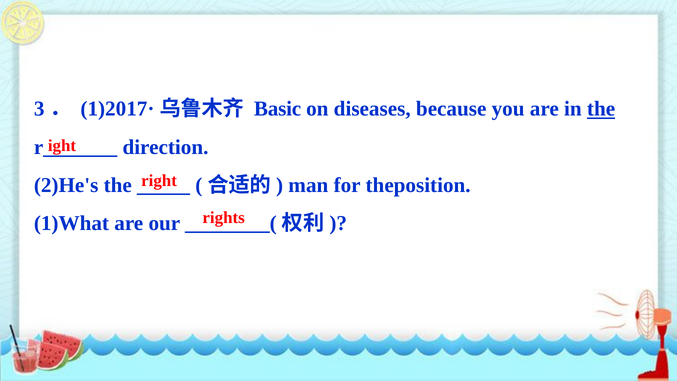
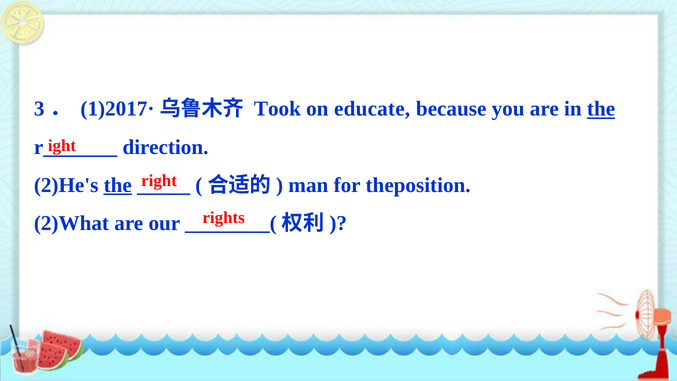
Basic: Basic -> Took
diseases: diseases -> educate
the at (118, 185) underline: none -> present
1)What: 1)What -> 2)What
